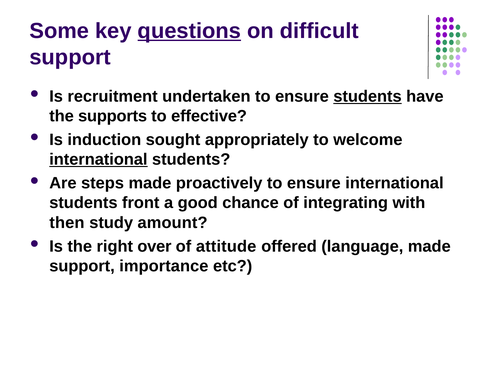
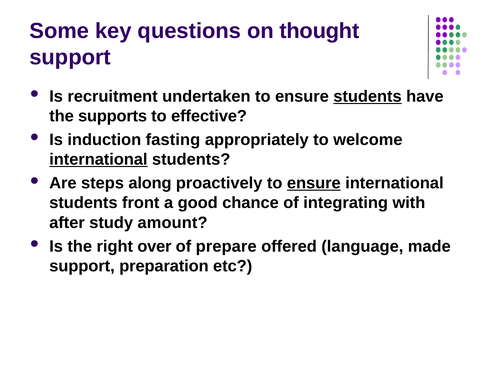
questions underline: present -> none
difficult: difficult -> thought
sought: sought -> fasting
steps made: made -> along
ensure at (314, 183) underline: none -> present
then: then -> after
attitude: attitude -> prepare
importance: importance -> preparation
